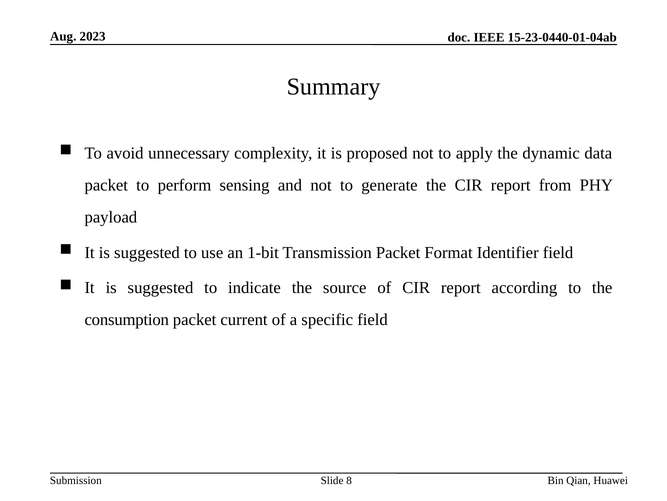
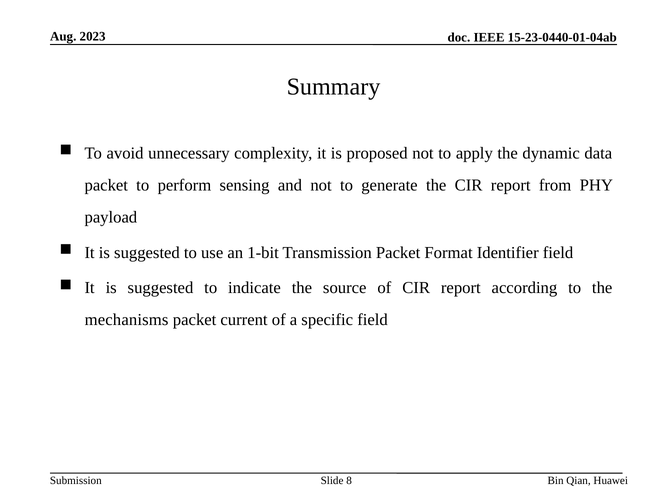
consumption: consumption -> mechanisms
